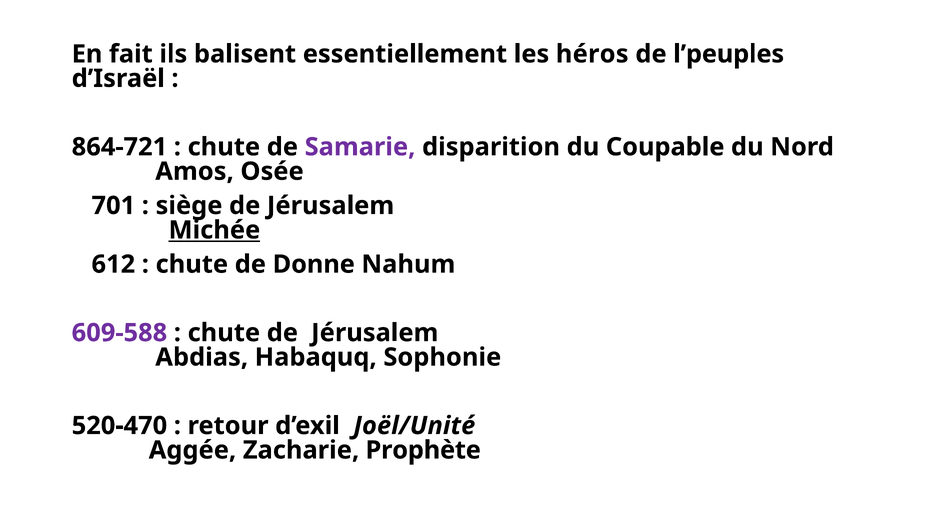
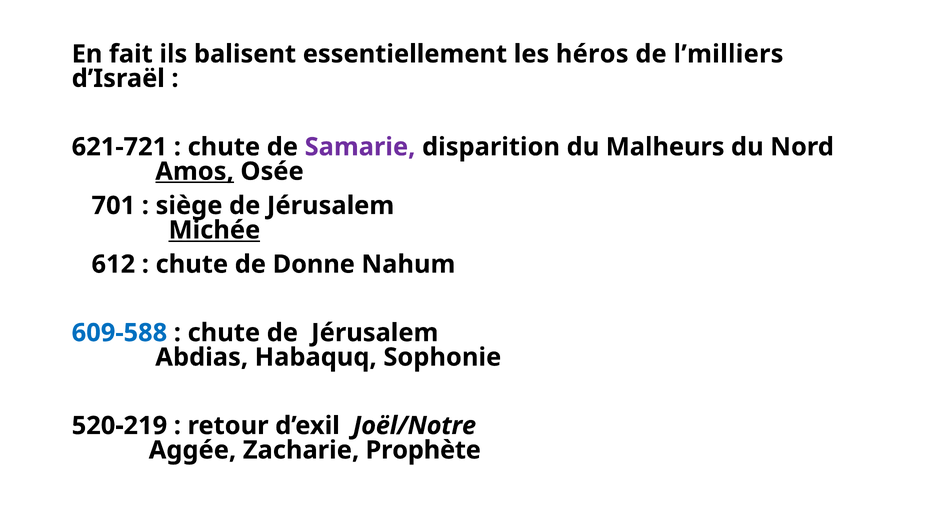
l’peuples: l’peuples -> l’milliers
864-721: 864-721 -> 621-721
Coupable: Coupable -> Malheurs
Amos underline: none -> present
609-588 colour: purple -> blue
520-470: 520-470 -> 520-219
Joël/Unité: Joël/Unité -> Joël/Notre
